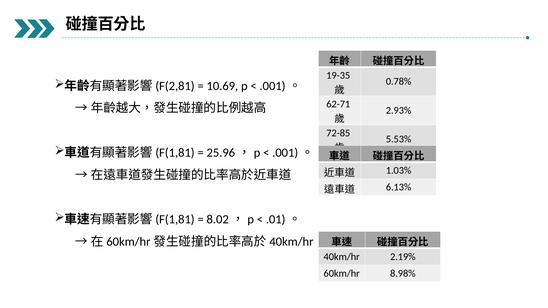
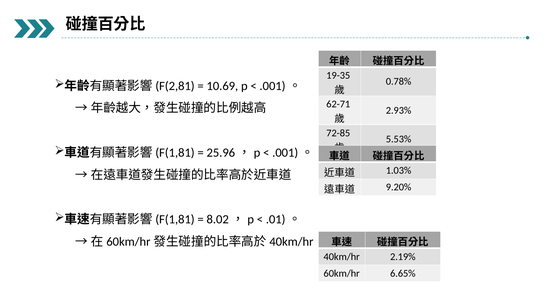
6.13%: 6.13% -> 9.20%
8.98%: 8.98% -> 6.65%
